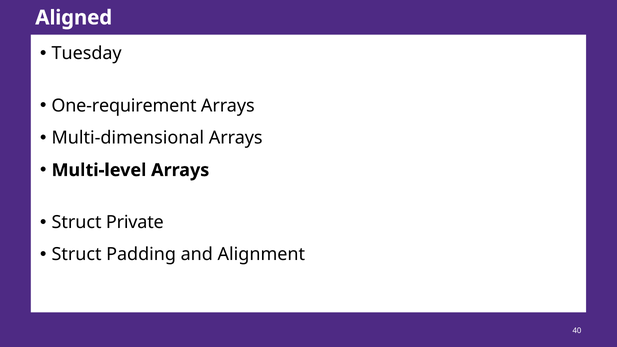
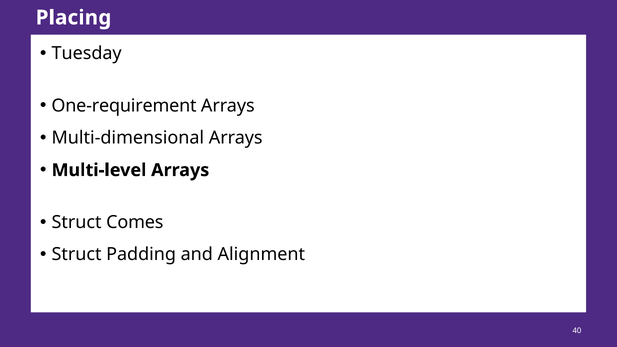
Aligned: Aligned -> Placing
Private: Private -> Comes
